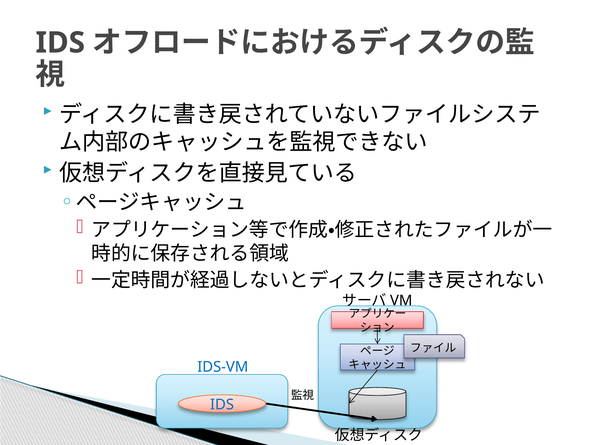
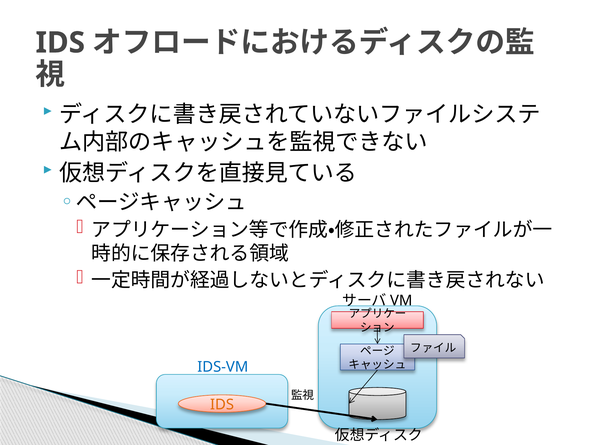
IDS at (222, 404) colour: blue -> orange
